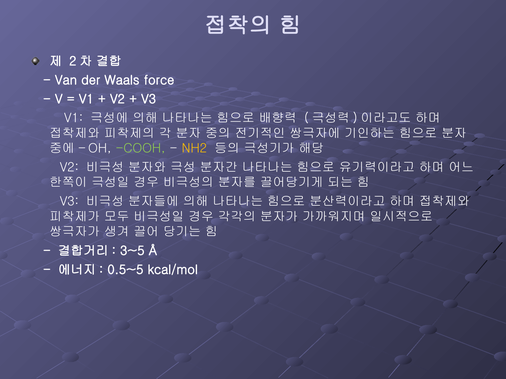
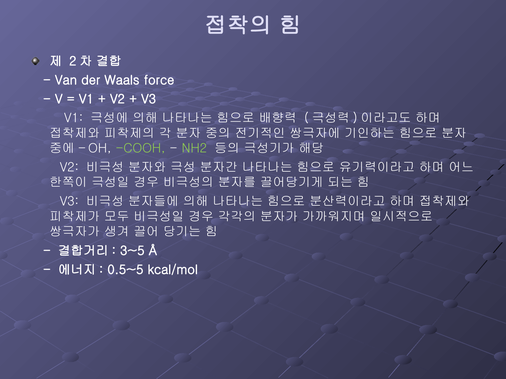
NH2 colour: yellow -> light green
